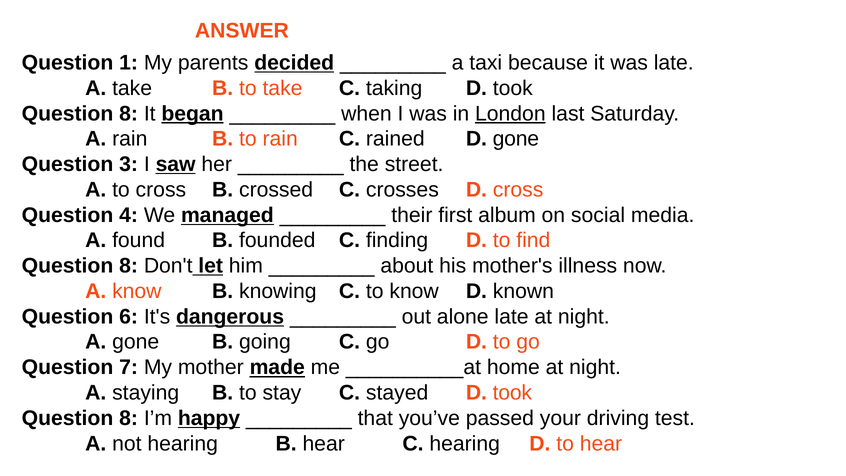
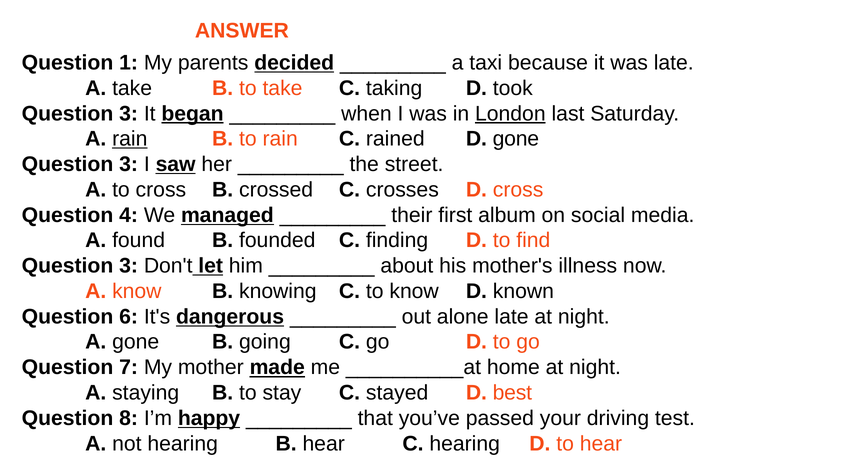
8 at (129, 113): 8 -> 3
rain at (130, 139) underline: none -> present
8 at (129, 266): 8 -> 3
stayed D took: took -> best
